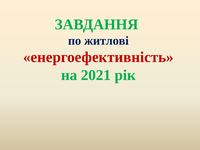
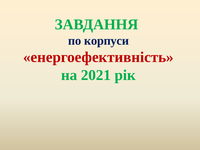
житлові: житлові -> корпуси
